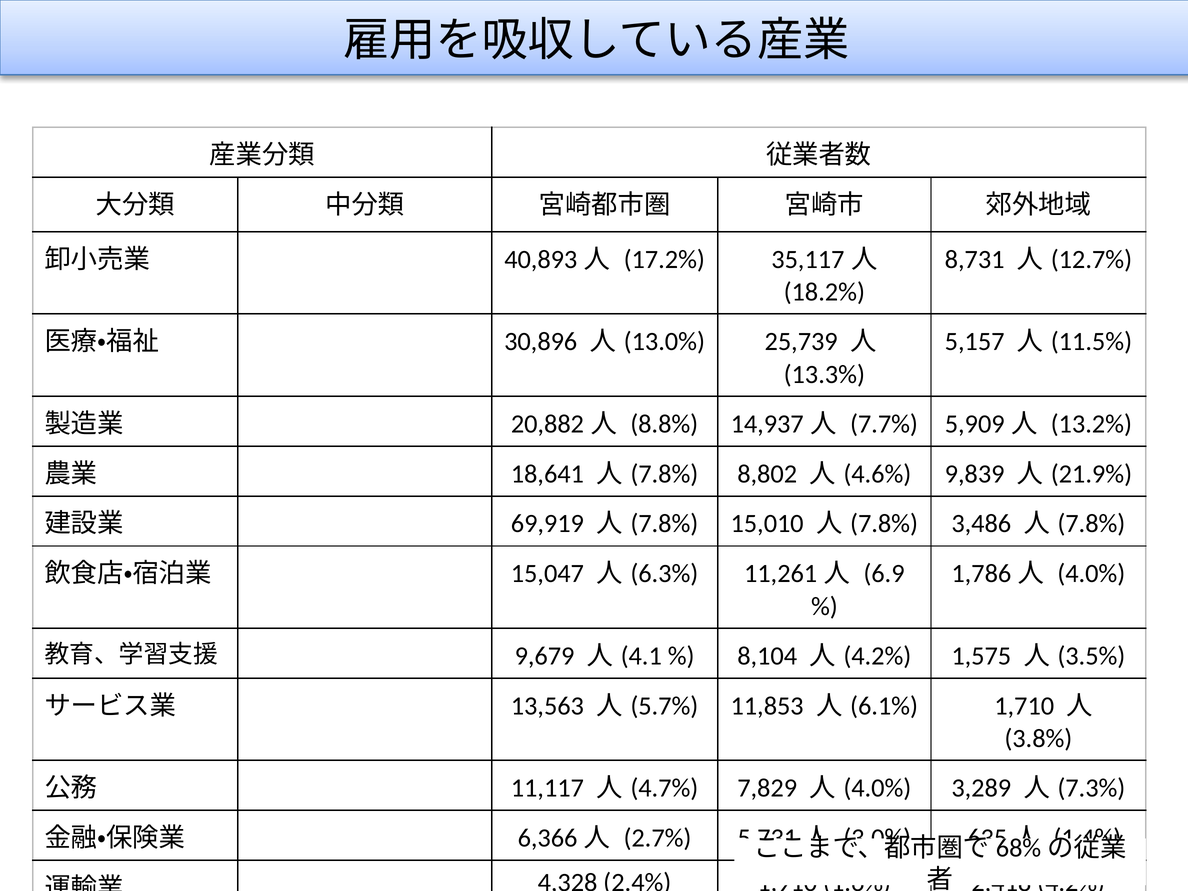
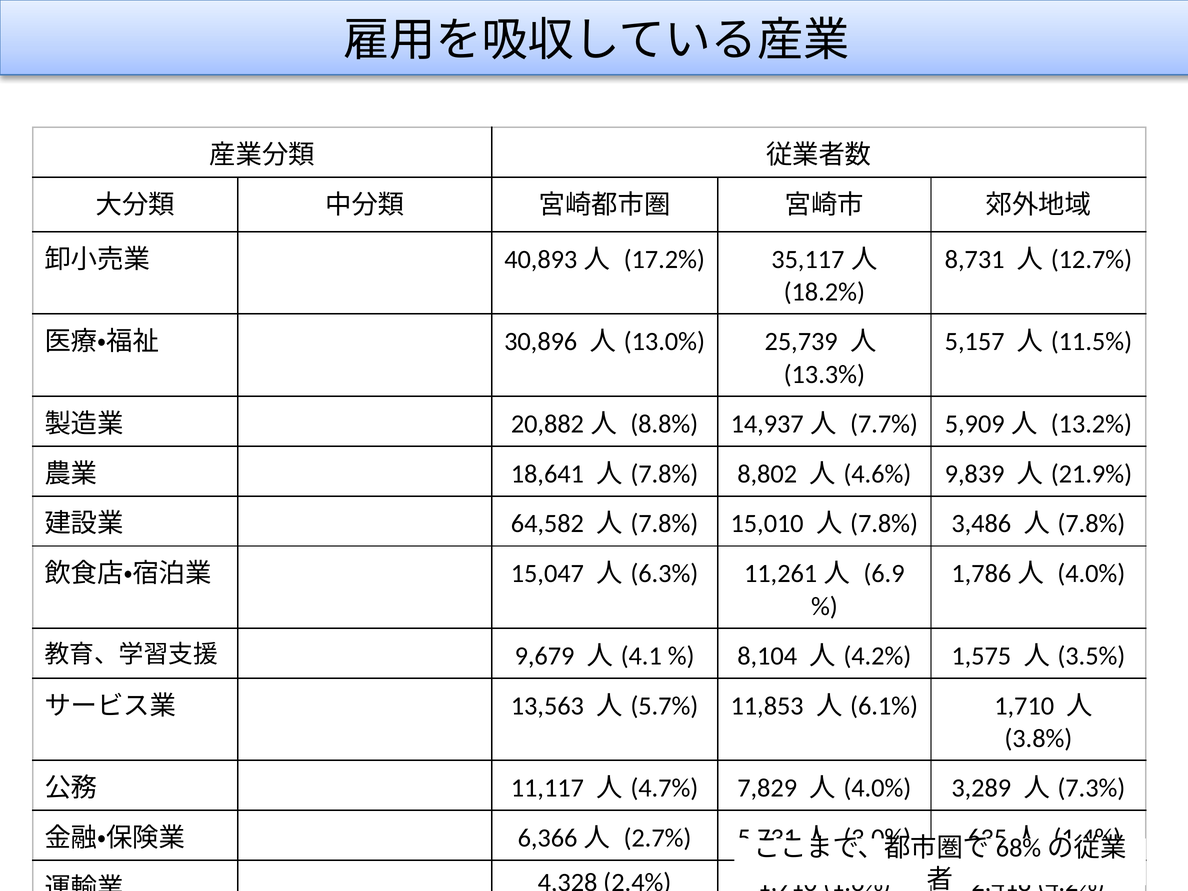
69,919: 69,919 -> 64,582
